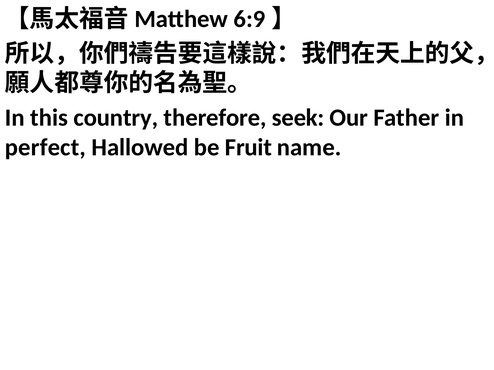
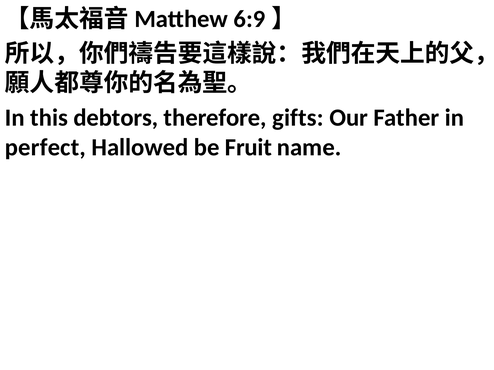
country: country -> debtors
seek: seek -> gifts
